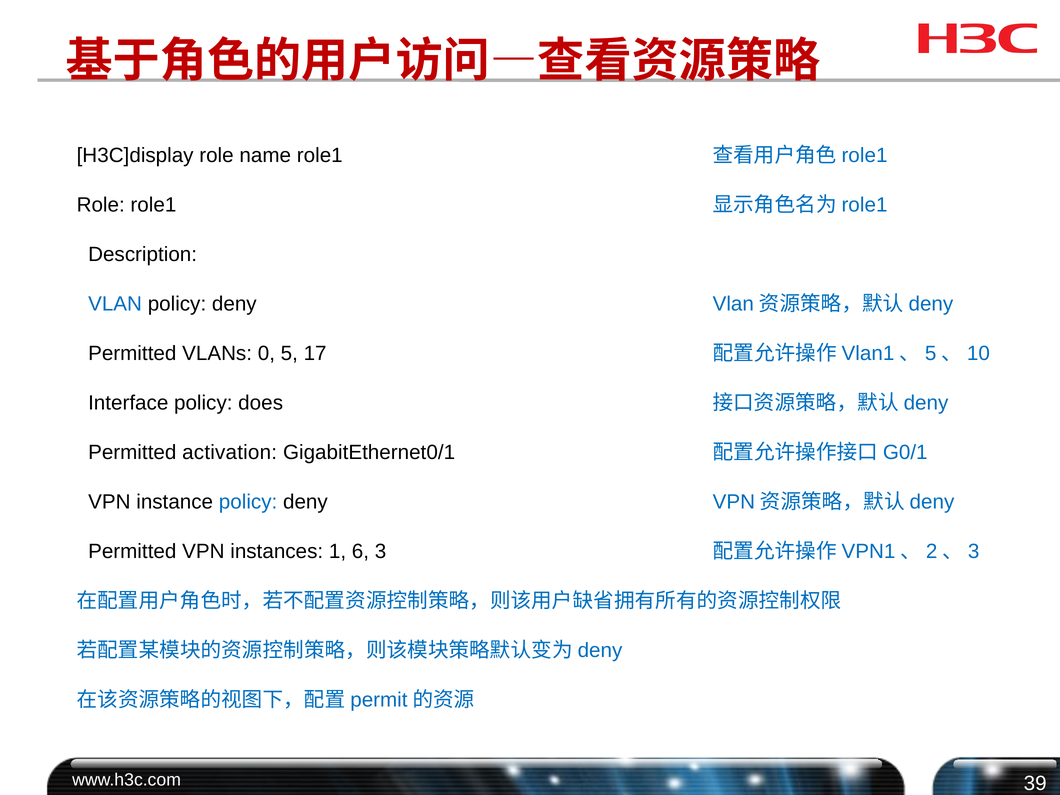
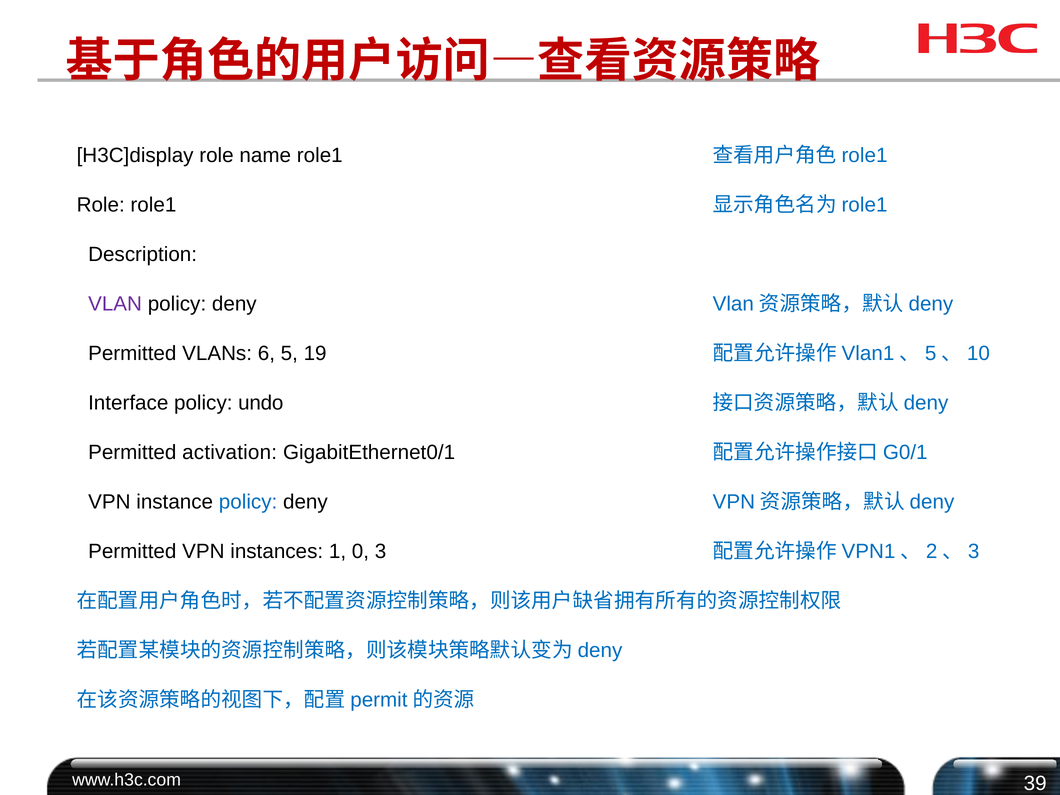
VLAN colour: blue -> purple
0: 0 -> 6
17: 17 -> 19
does: does -> undo
6: 6 -> 0
